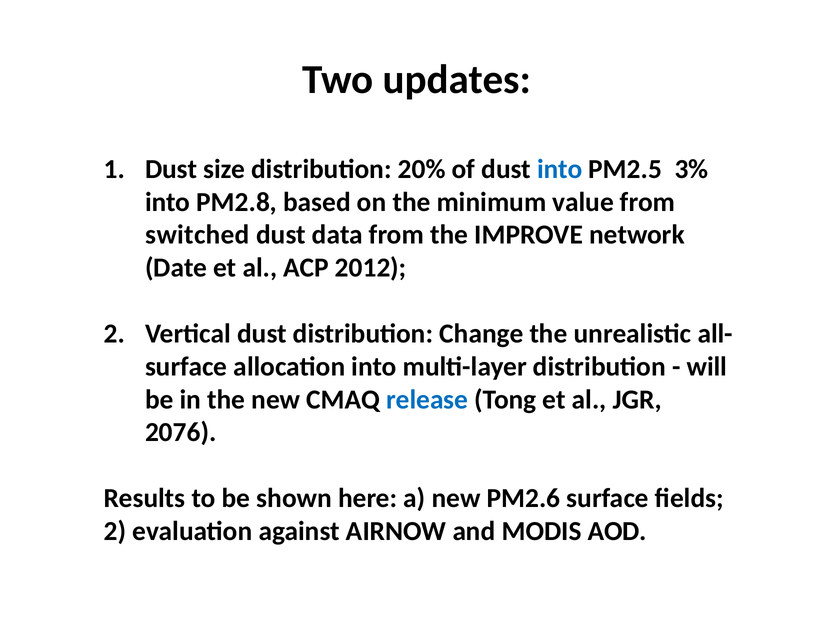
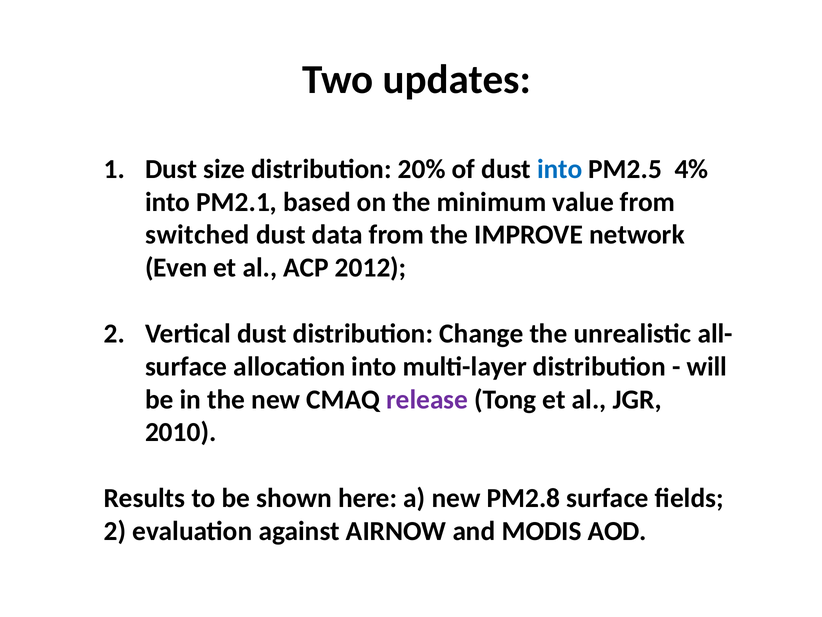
3%: 3% -> 4%
PM2.8: PM2.8 -> PM2.1
Date: Date -> Even
release colour: blue -> purple
2076: 2076 -> 2010
PM2.6: PM2.6 -> PM2.8
